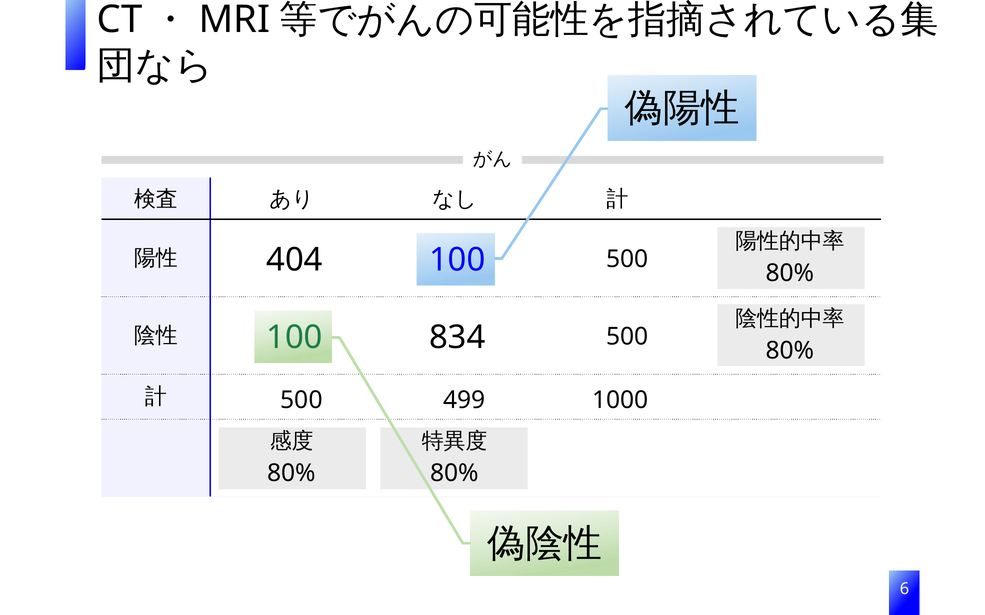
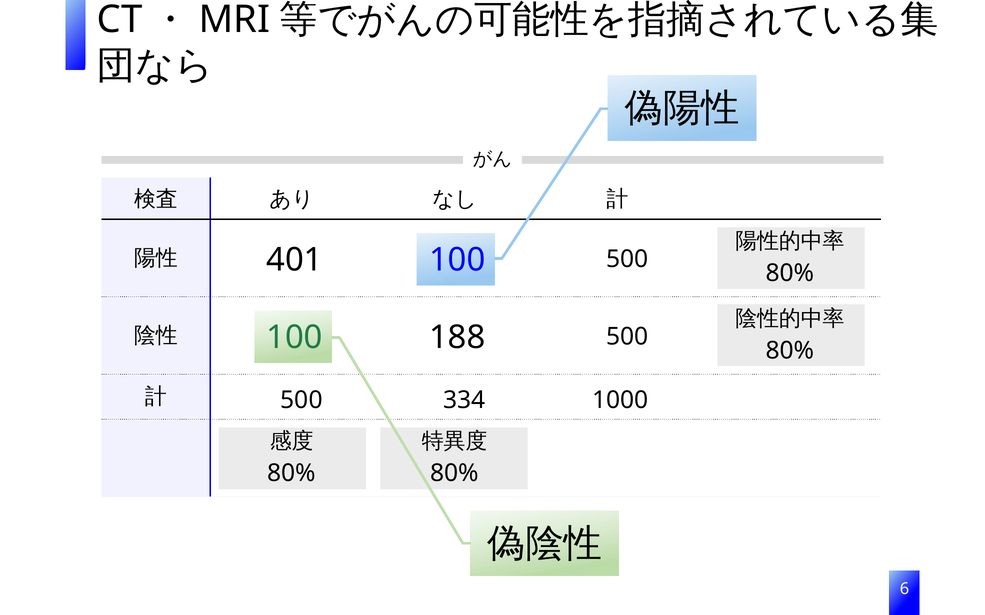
404: 404 -> 401
834: 834 -> 188
499: 499 -> 334
